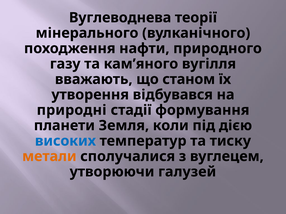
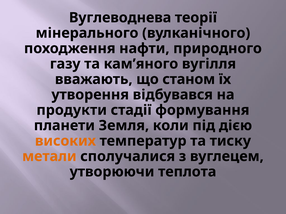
природні: природні -> продукти
високих colour: blue -> orange
галузей: галузей -> теплота
